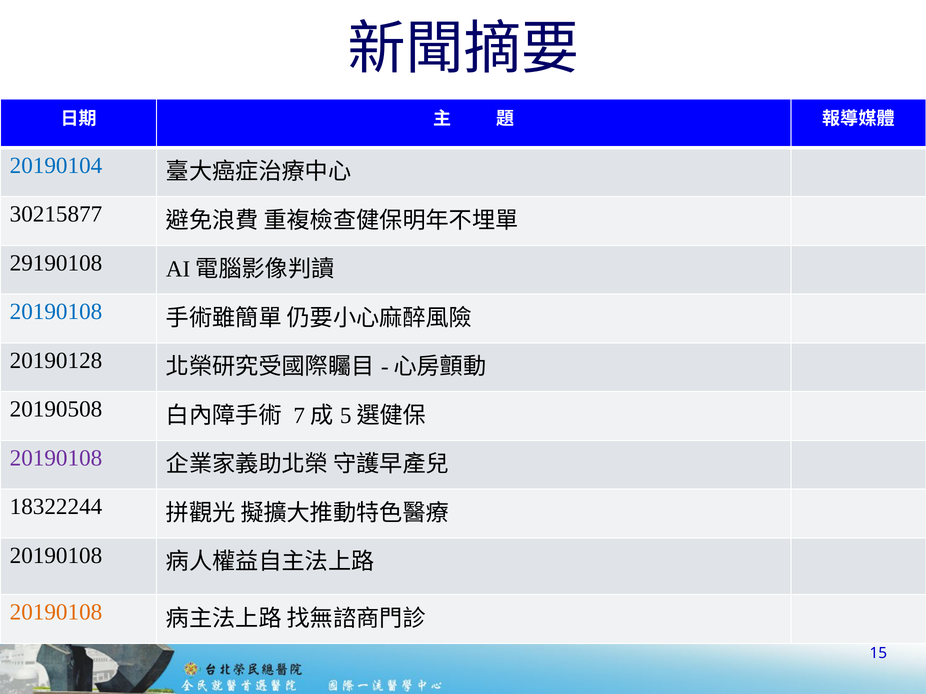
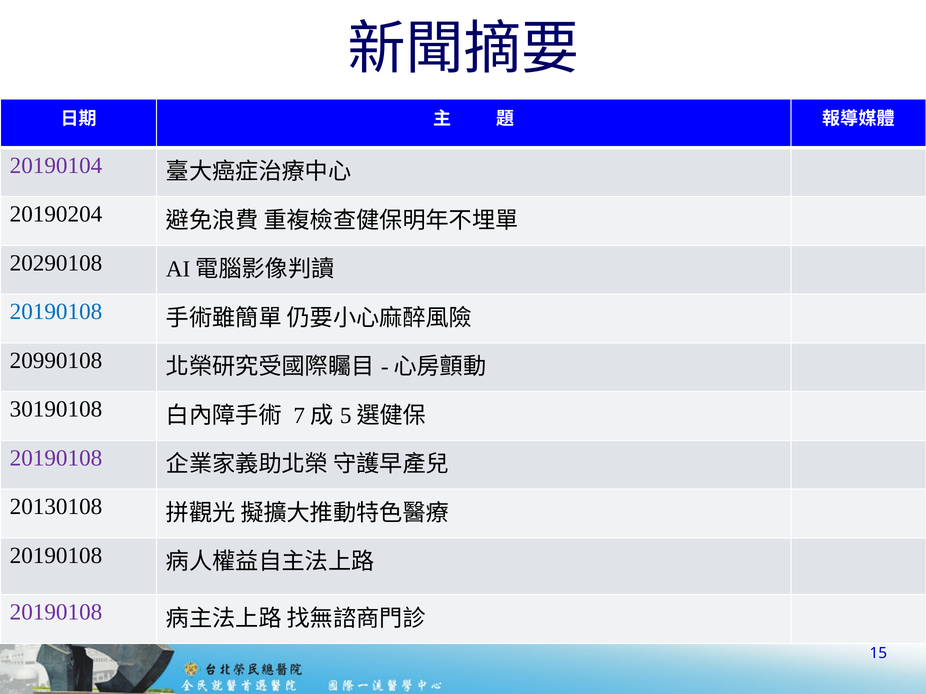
20190104 colour: blue -> purple
30215877: 30215877 -> 20190204
29190108: 29190108 -> 20290108
20190128: 20190128 -> 20990108
20190508: 20190508 -> 30190108
18322244: 18322244 -> 20130108
20190108 at (56, 613) colour: orange -> purple
